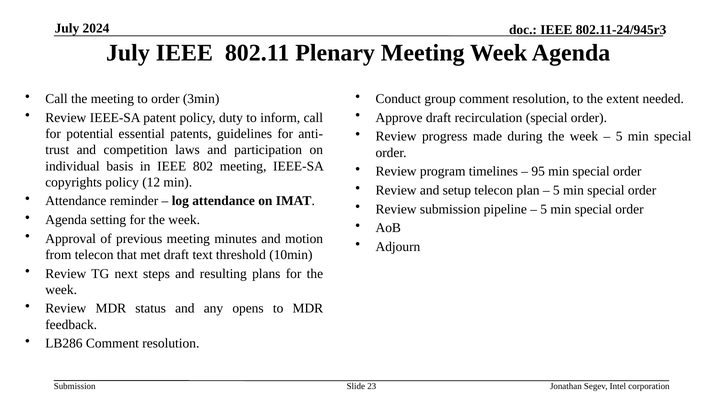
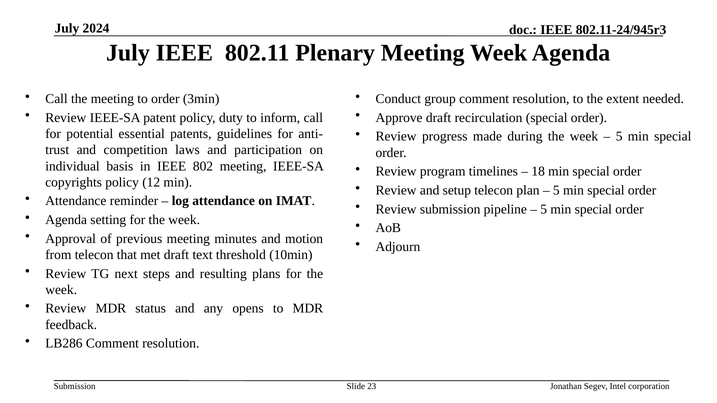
95: 95 -> 18
